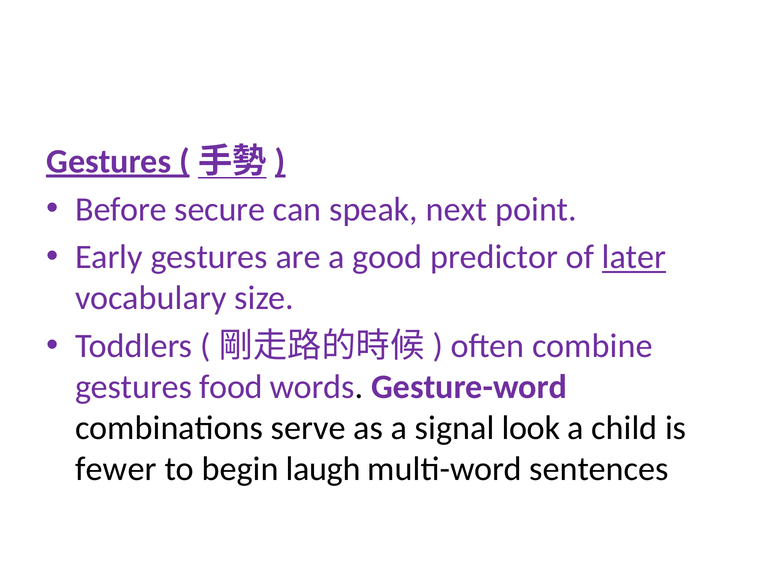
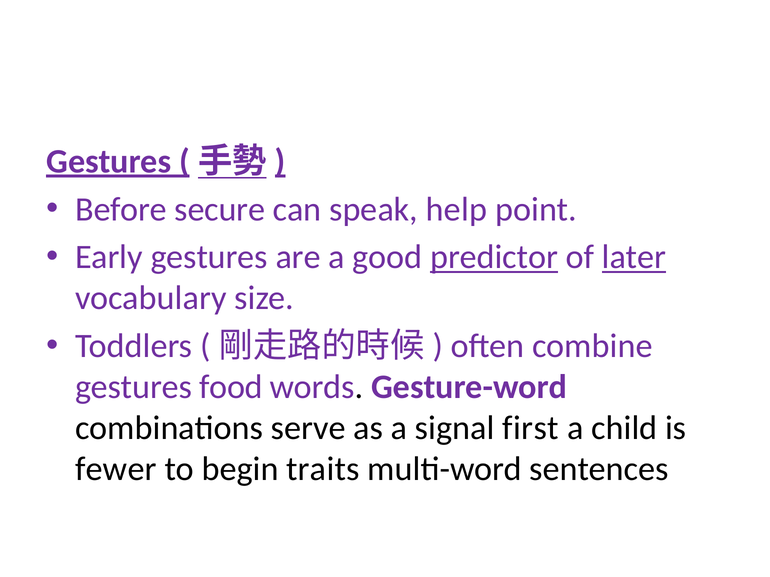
next: next -> help
predictor underline: none -> present
look: look -> first
laugh: laugh -> traits
